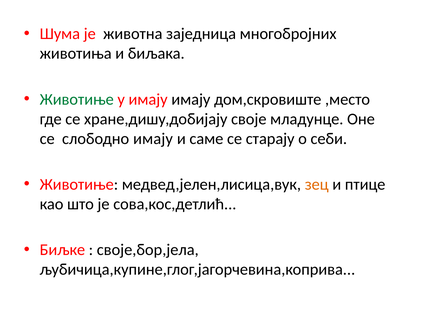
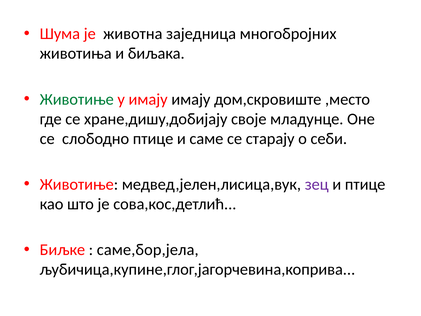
слободно имају: имају -> птице
зец colour: orange -> purple
своје,бор,јела: своје,бор,јела -> саме,бор,јела
